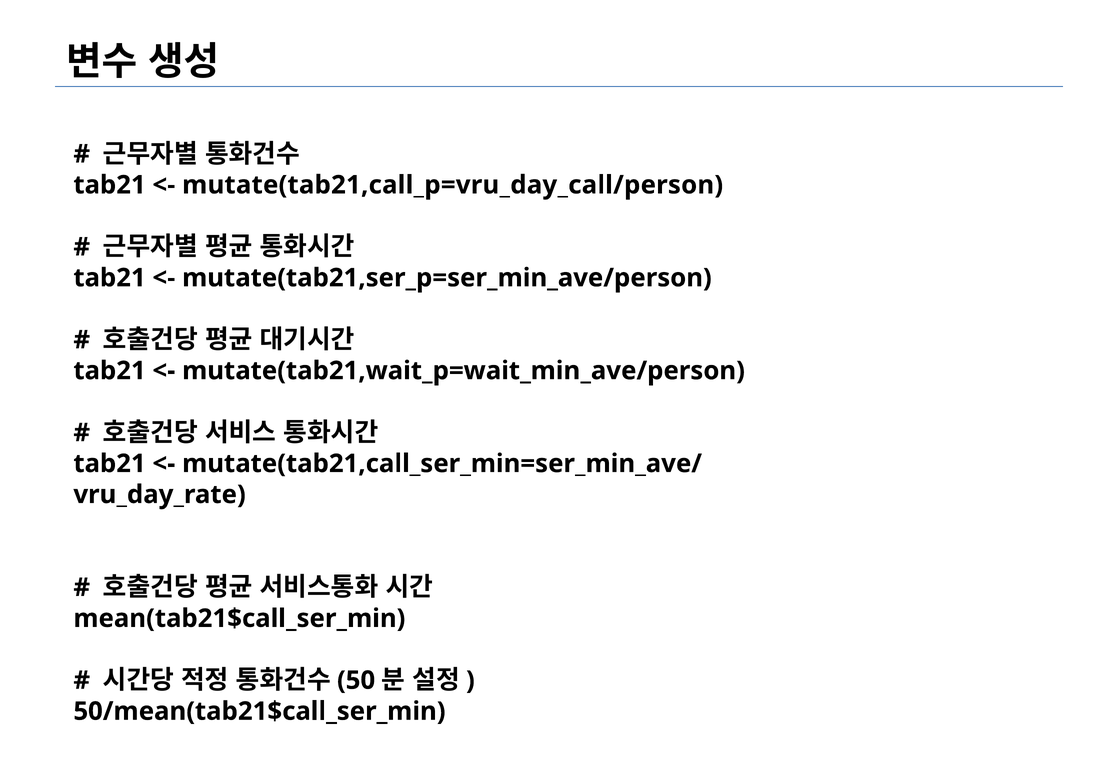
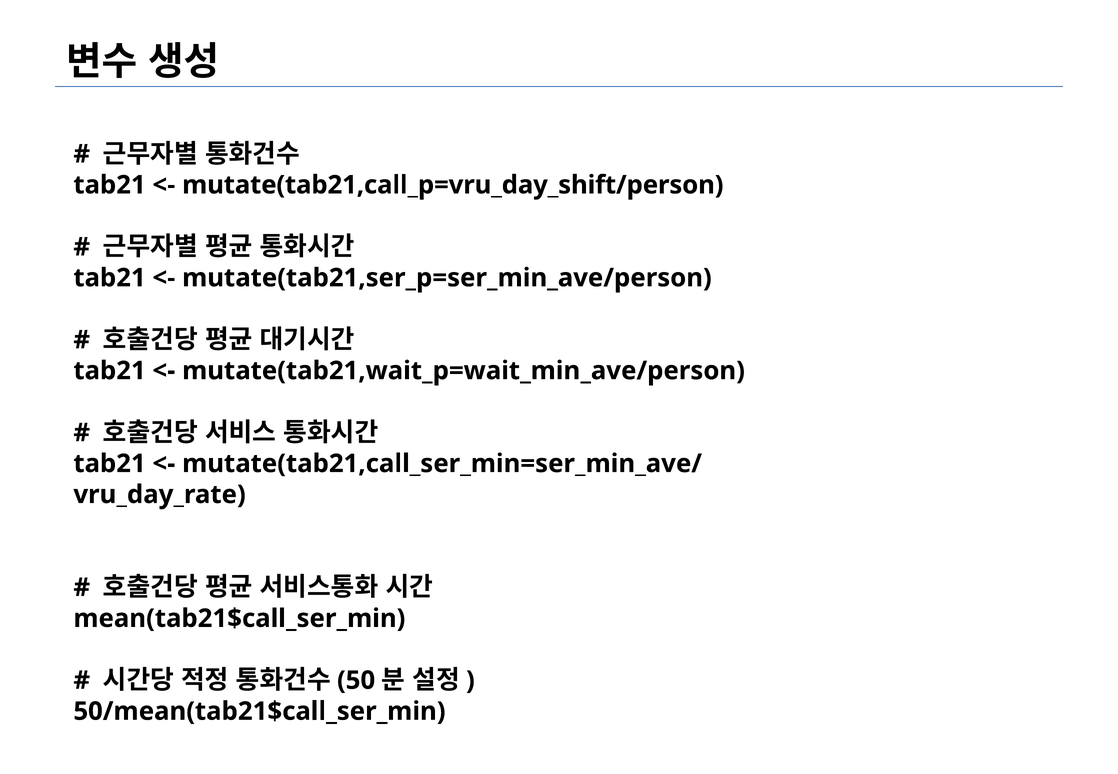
mutate(tab21,call_p=vru_day_call/person: mutate(tab21,call_p=vru_day_call/person -> mutate(tab21,call_p=vru_day_shift/person
